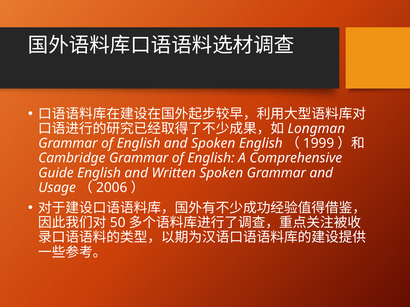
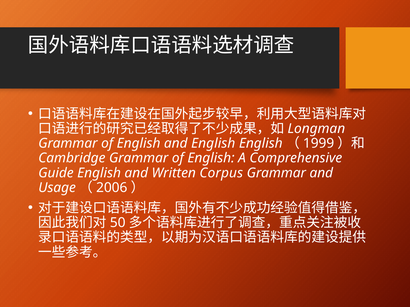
and Spoken: Spoken -> English
Written Spoken: Spoken -> Corpus
